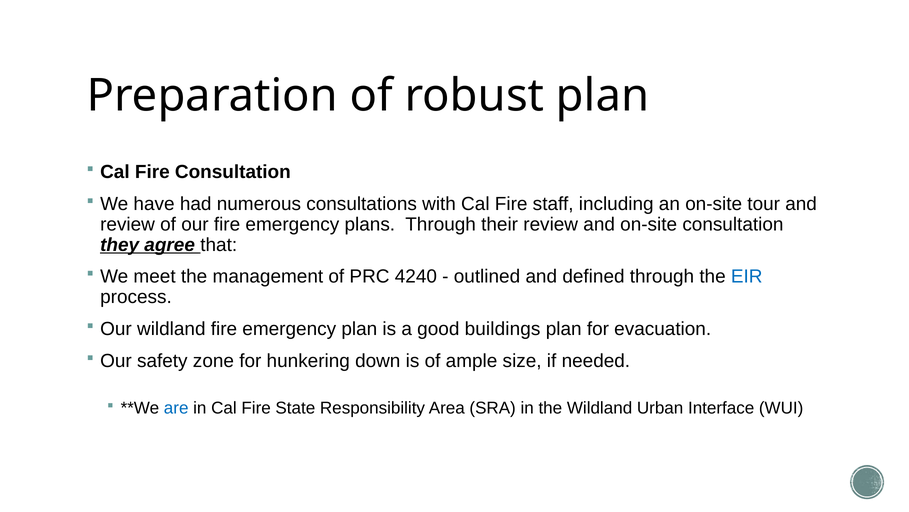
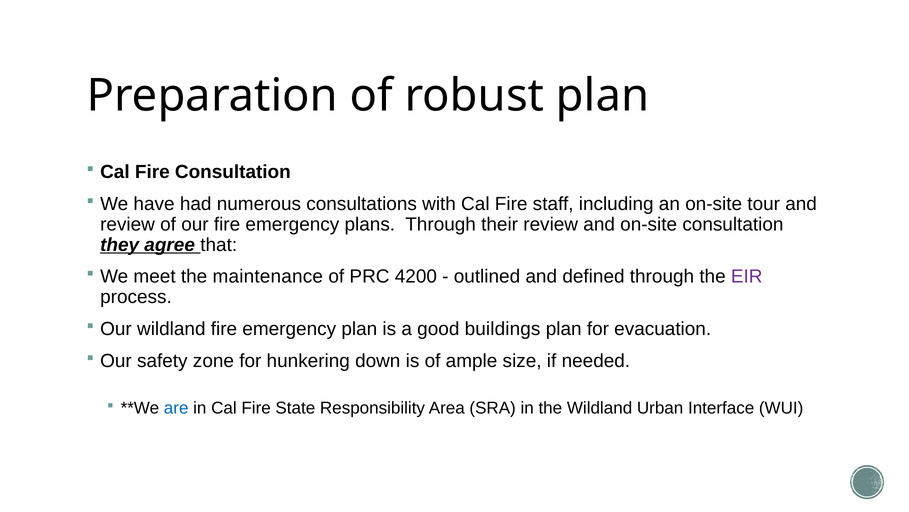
management: management -> maintenance
4240: 4240 -> 4200
EIR colour: blue -> purple
